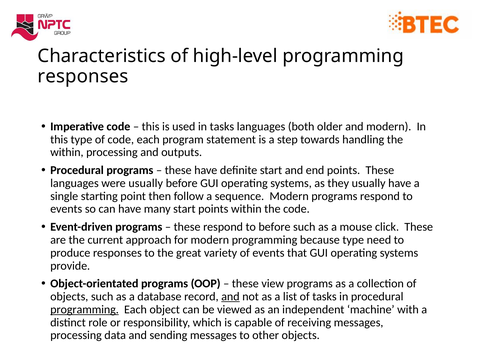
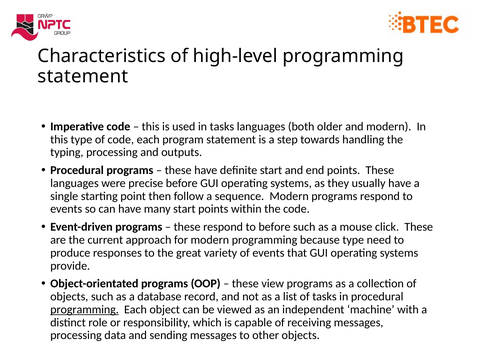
responses at (83, 76): responses -> statement
within at (67, 152): within -> typing
were usually: usually -> precise
and at (230, 296) underline: present -> none
